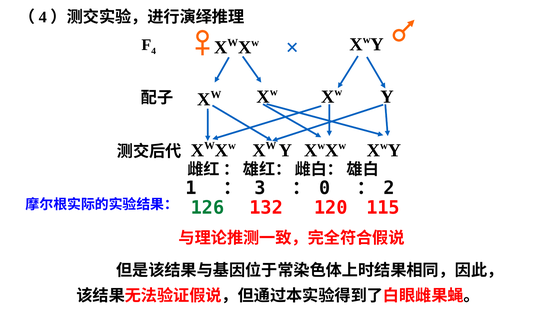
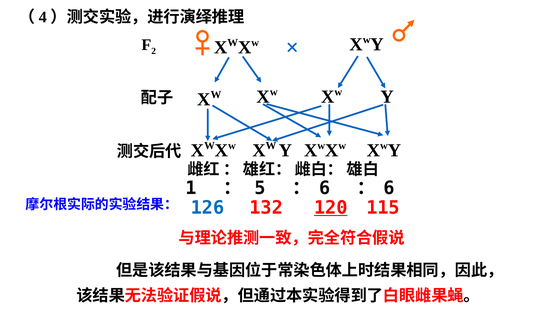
4 at (154, 51): 4 -> 2
3: 3 -> 5
0 at (325, 188): 0 -> 6
2 at (389, 188): 2 -> 6
126 colour: green -> blue
120 underline: none -> present
